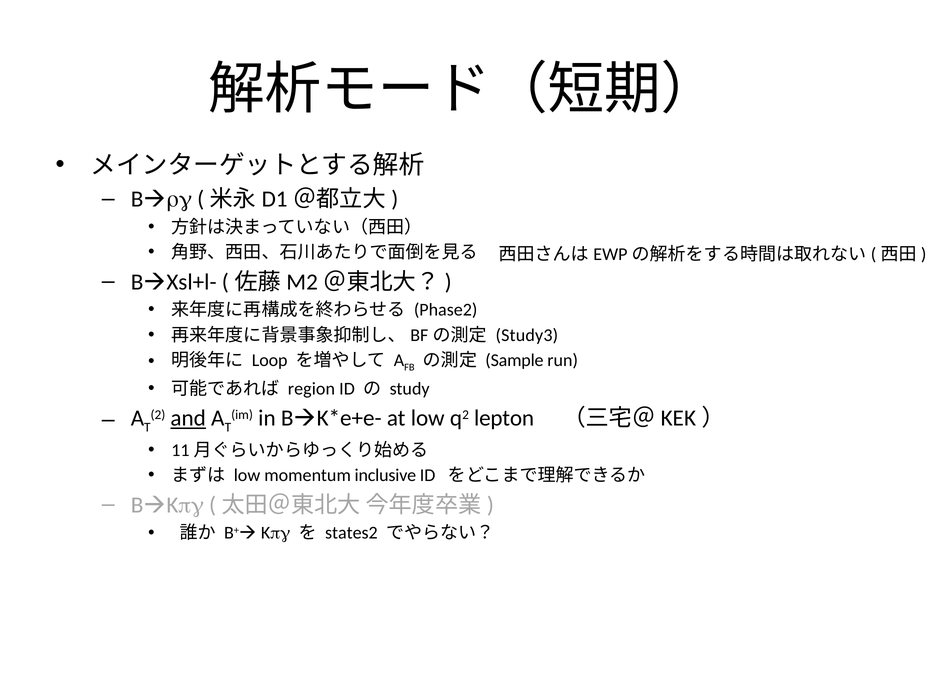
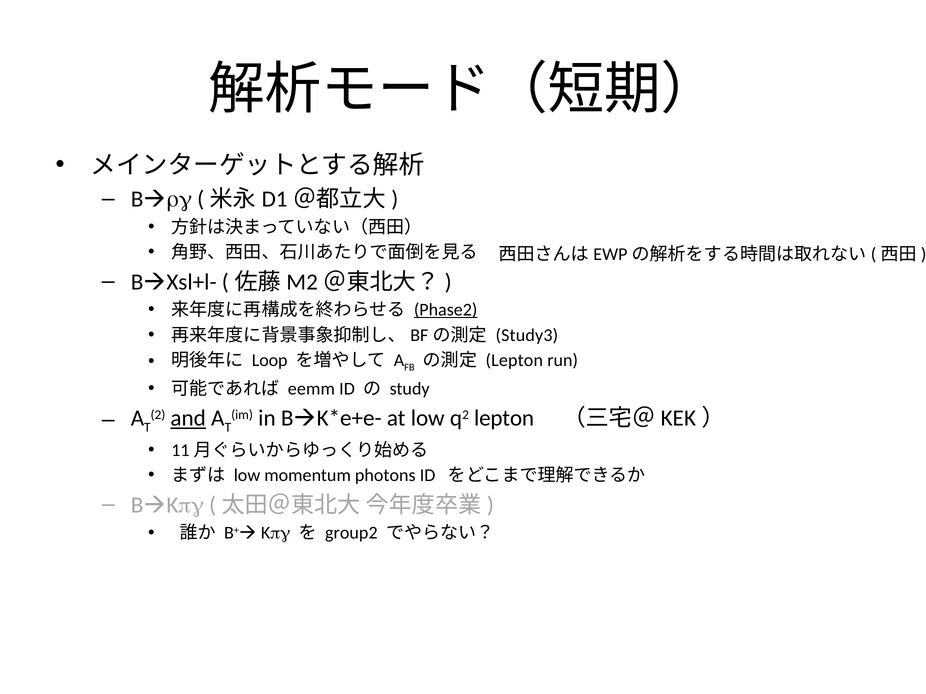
Phase2 underline: none -> present
Sample at (514, 361): Sample -> Lepton
region: region -> eemm
inclusive: inclusive -> photons
states2: states2 -> group2
